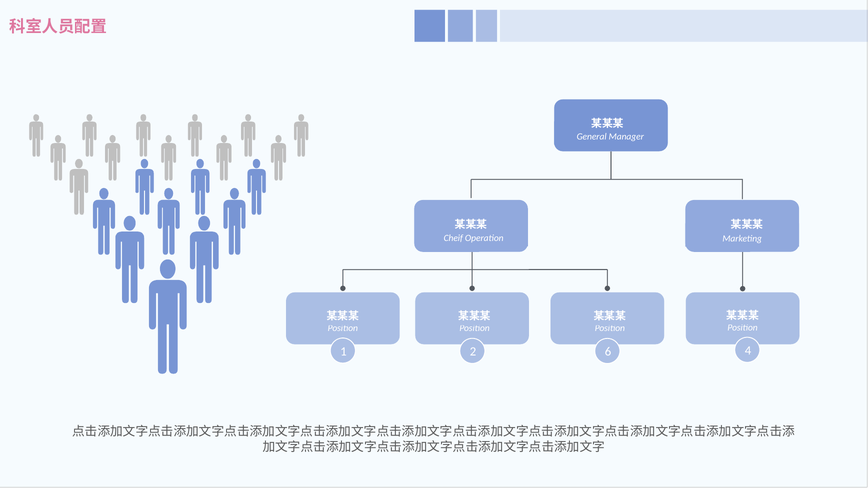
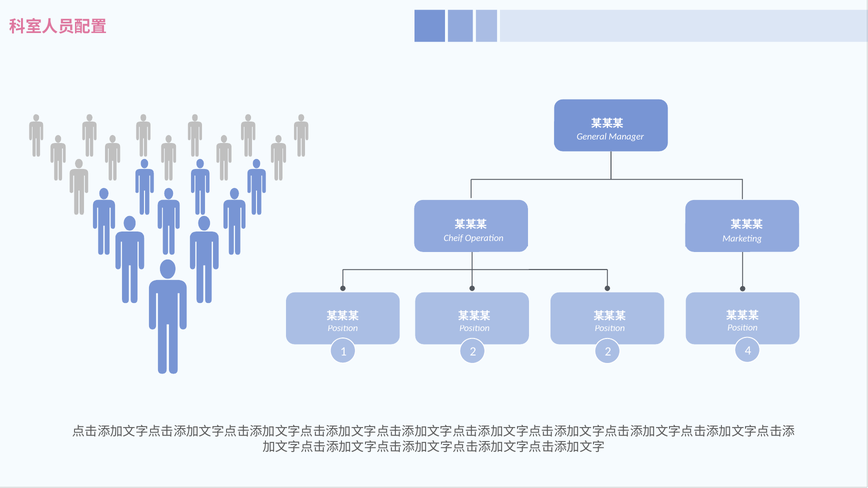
2 6: 6 -> 2
